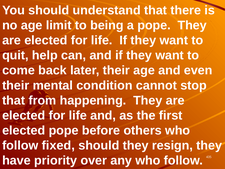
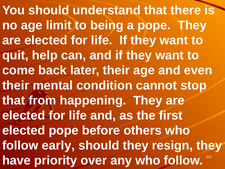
fixed: fixed -> early
